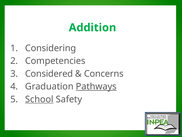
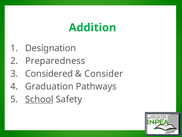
Considering: Considering -> Designation
Competencies: Competencies -> Preparedness
Concerns: Concerns -> Consider
Pathways underline: present -> none
